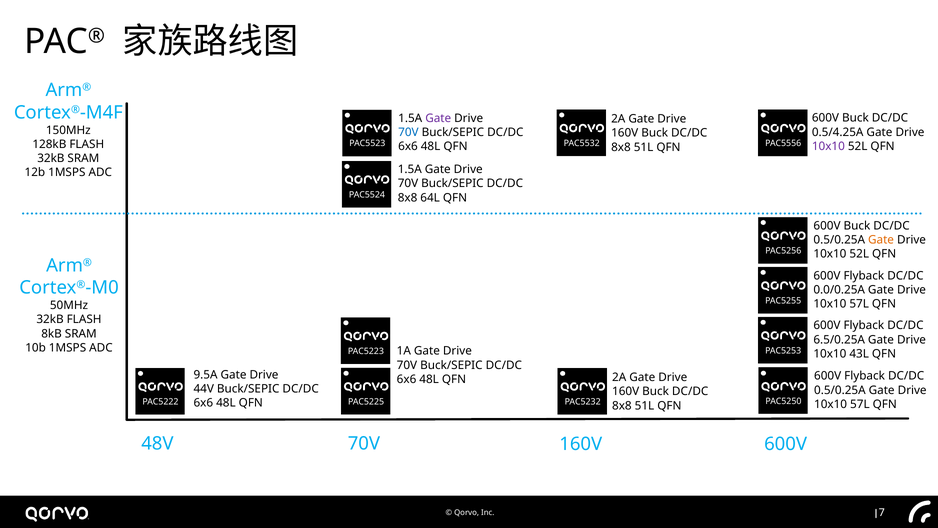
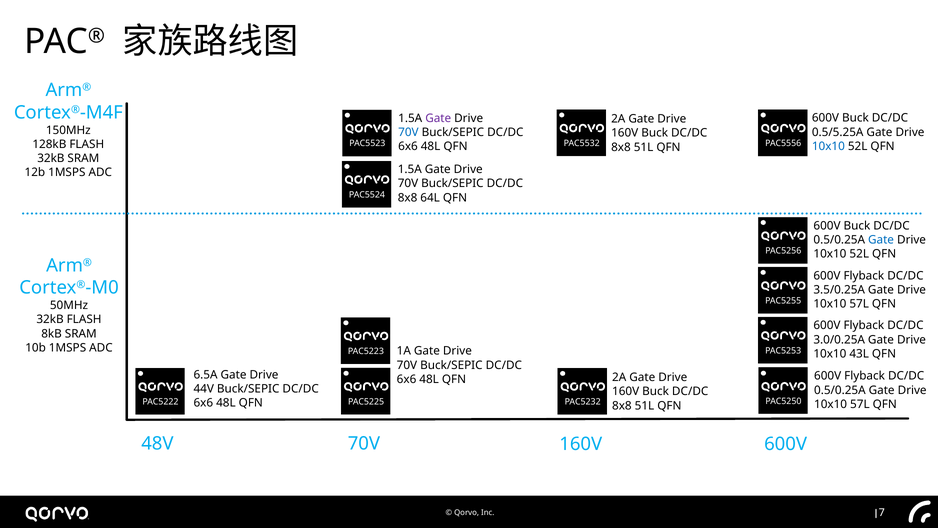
0.5/4.25A: 0.5/4.25A -> 0.5/5.25A
10x10 at (828, 146) colour: purple -> blue
Gate at (881, 240) colour: orange -> blue
0.0/0.25A: 0.0/0.25A -> 3.5/0.25A
6.5/0.25A: 6.5/0.25A -> 3.0/0.25A
9.5A: 9.5A -> 6.5A
